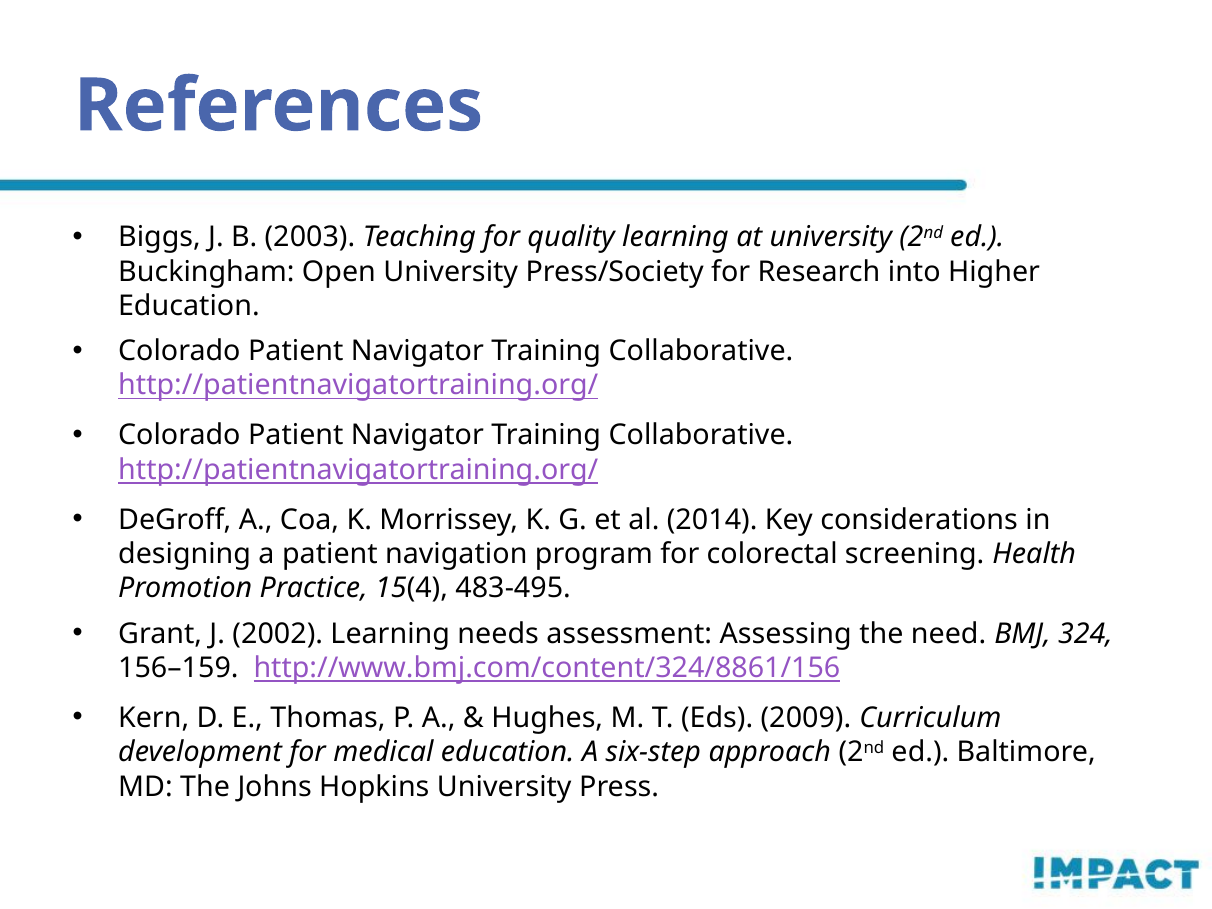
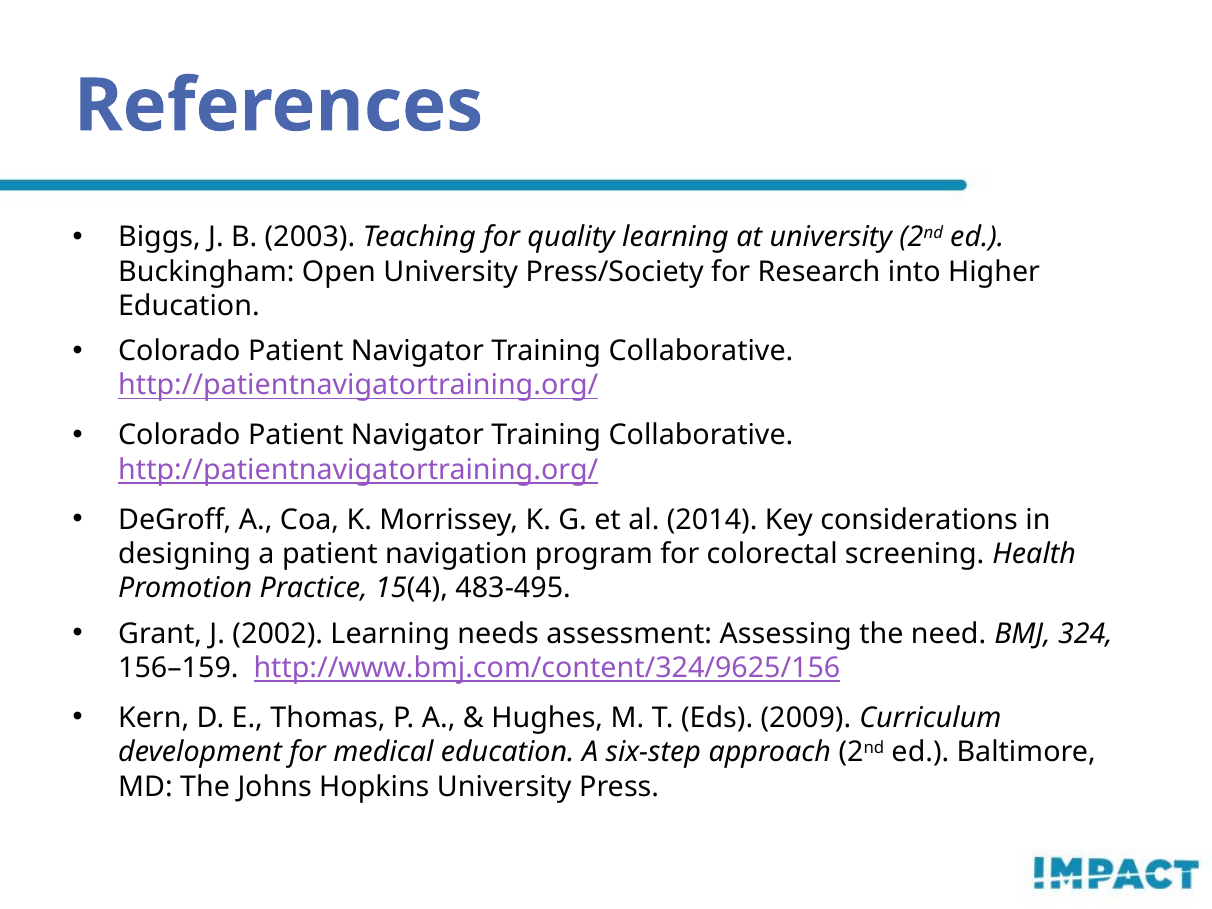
http://www.bmj.com/content/324/8861/156: http://www.bmj.com/content/324/8861/156 -> http://www.bmj.com/content/324/9625/156
